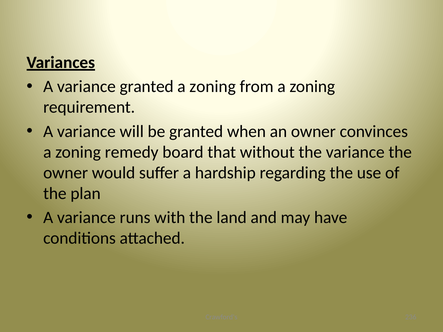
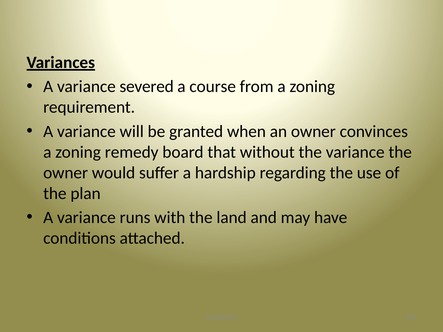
variance granted: granted -> severed
zoning at (213, 87): zoning -> course
